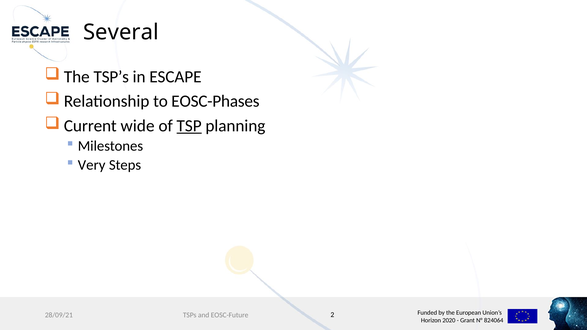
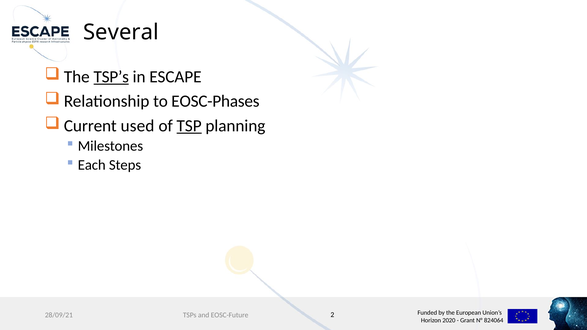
TSP’s underline: none -> present
wide: wide -> used
Very: Very -> Each
